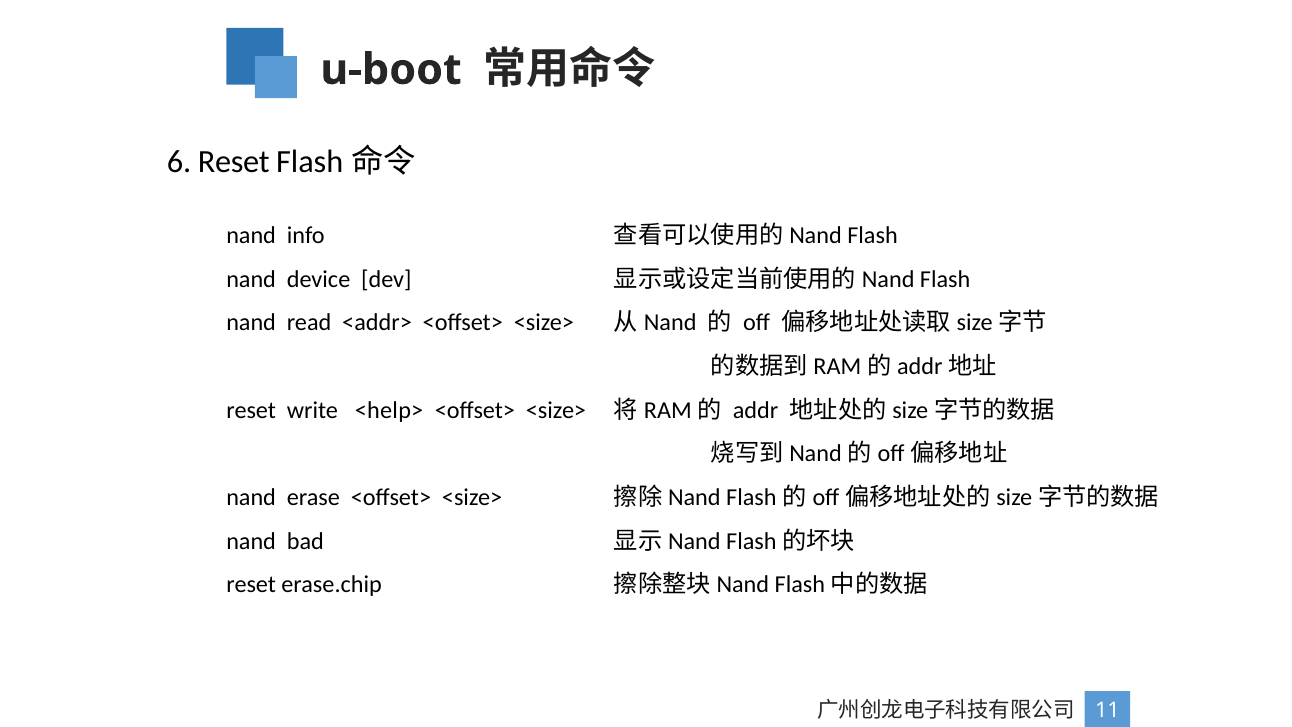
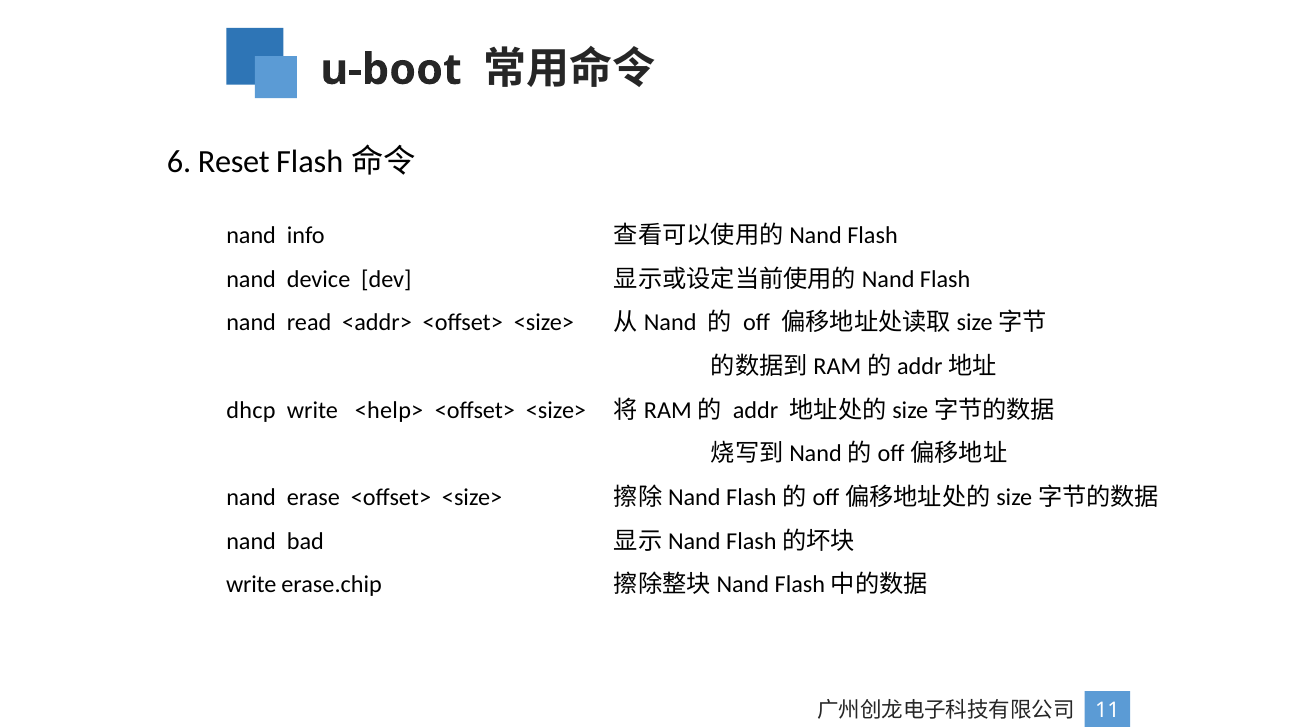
reset at (251, 410): reset -> dhcp
reset at (251, 584): reset -> write
